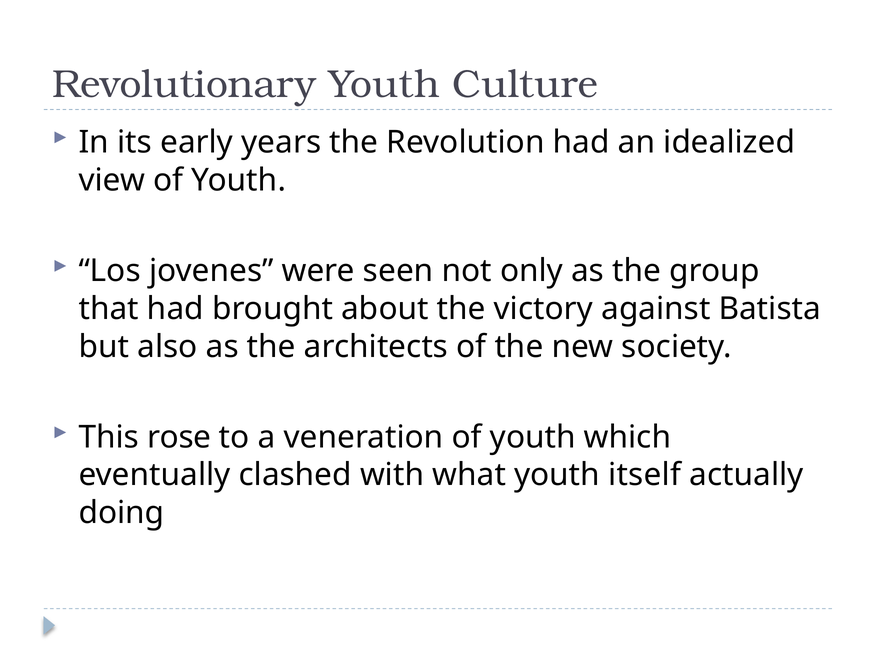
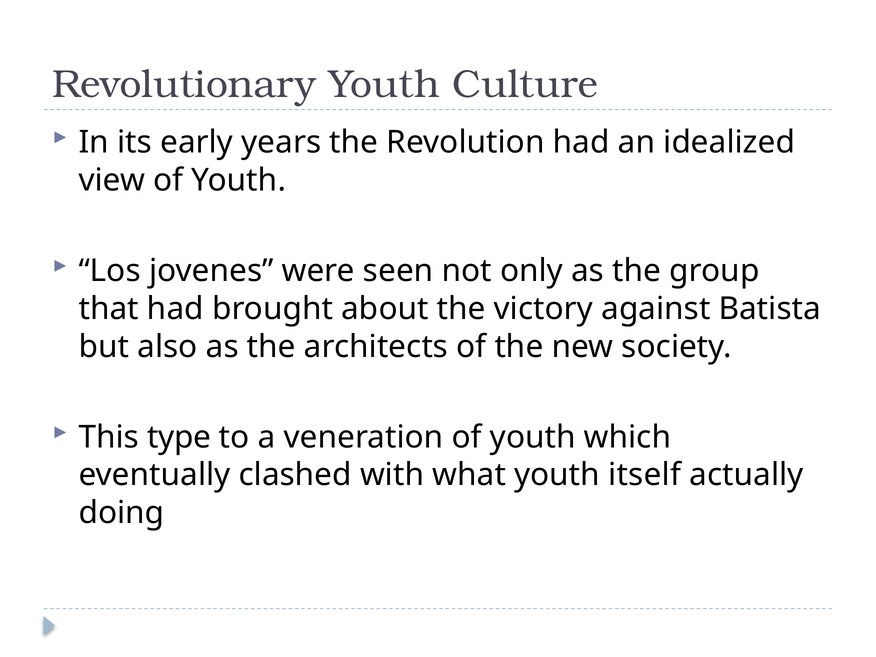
rose: rose -> type
